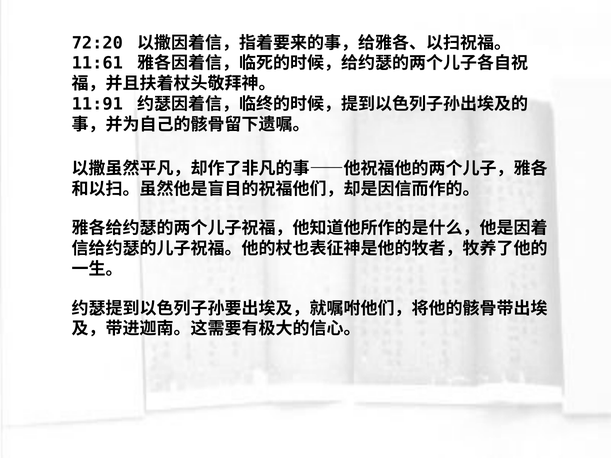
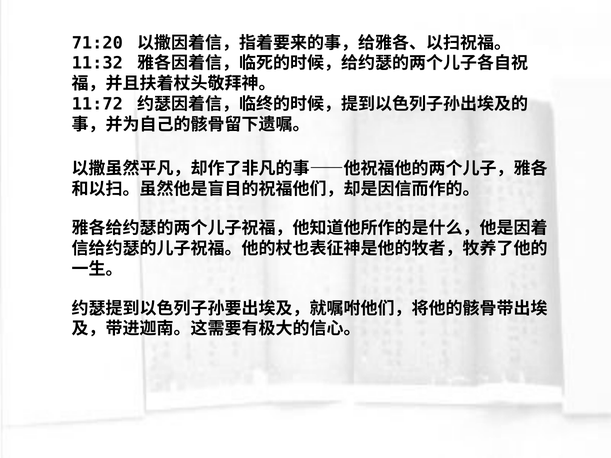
72:20: 72:20 -> 71:20
11:61: 11:61 -> 11:32
11:91: 11:91 -> 11:72
